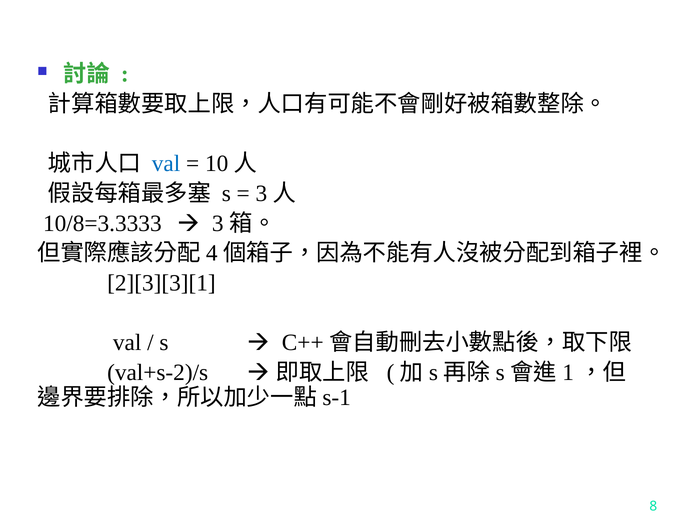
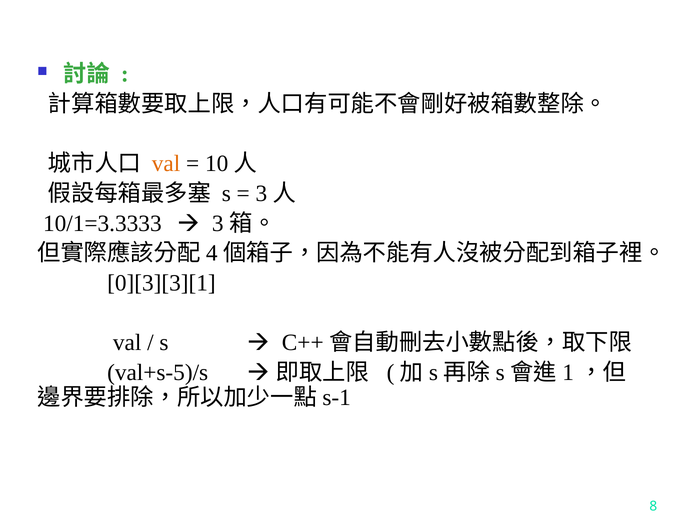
val at (166, 163) colour: blue -> orange
10/8=3.3333: 10/8=3.3333 -> 10/1=3.3333
2][3][3][1: 2][3][3][1 -> 0][3][3][1
val+s-2)/s: val+s-2)/s -> val+s-5)/s
